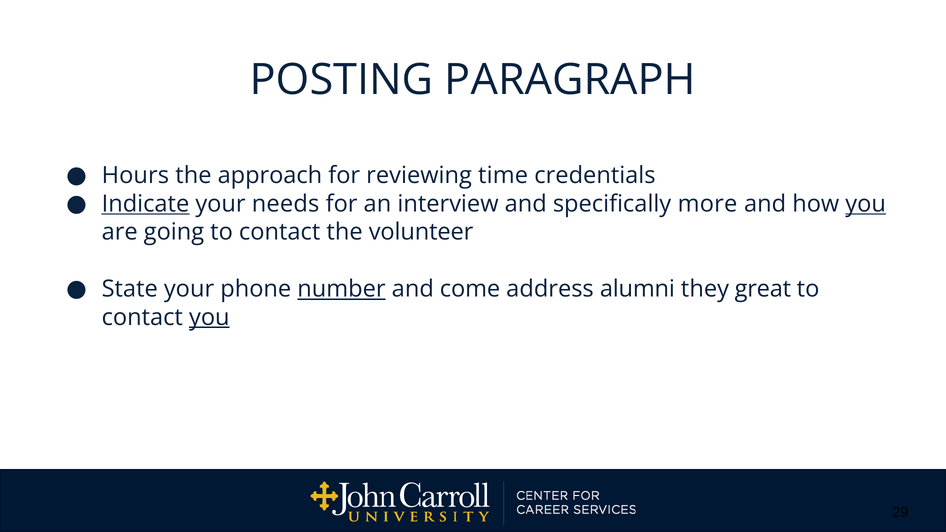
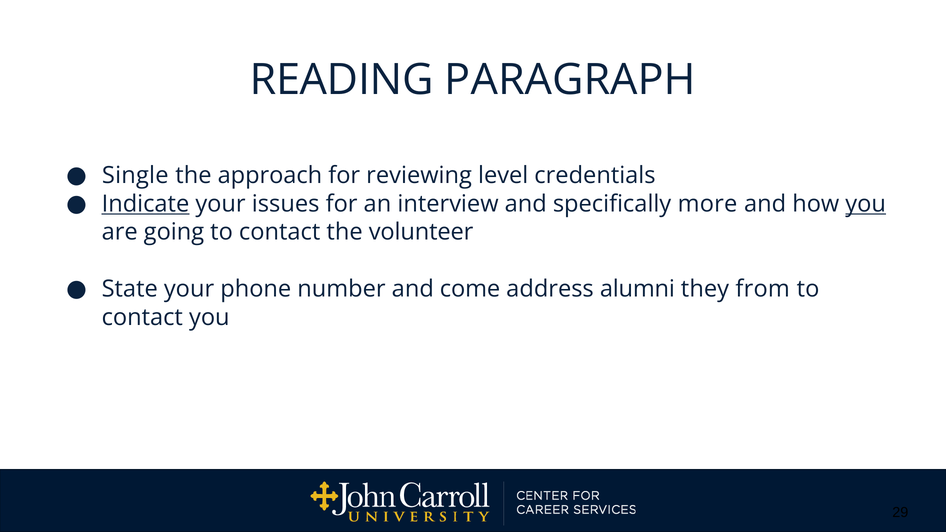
POSTING: POSTING -> READING
Hours: Hours -> Single
time: time -> level
needs: needs -> issues
number underline: present -> none
great: great -> from
you at (209, 317) underline: present -> none
